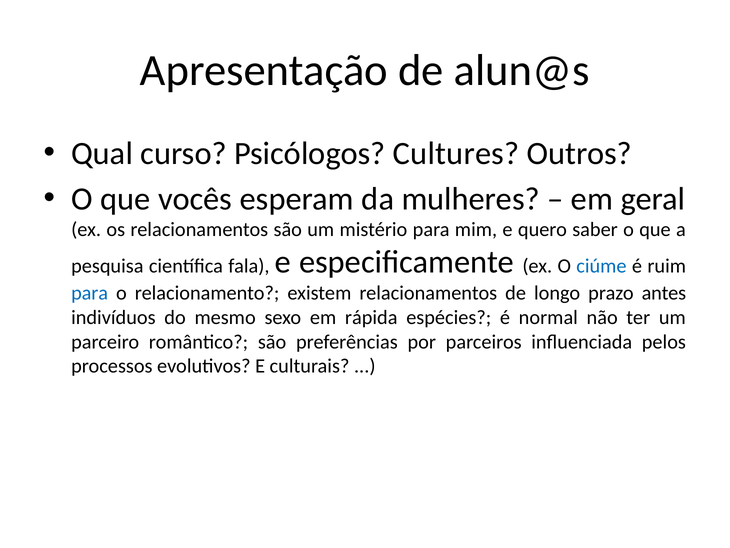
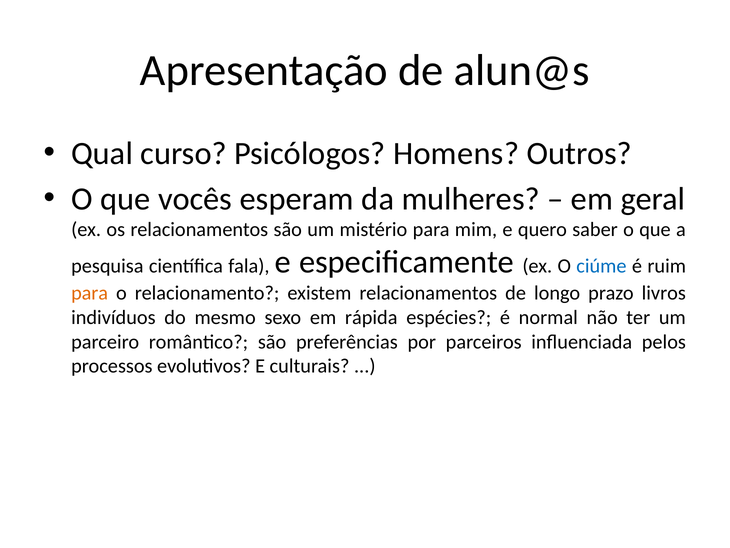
Cultures: Cultures -> Homens
para at (90, 293) colour: blue -> orange
antes: antes -> livros
